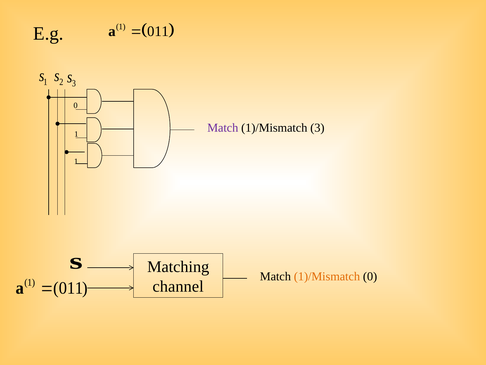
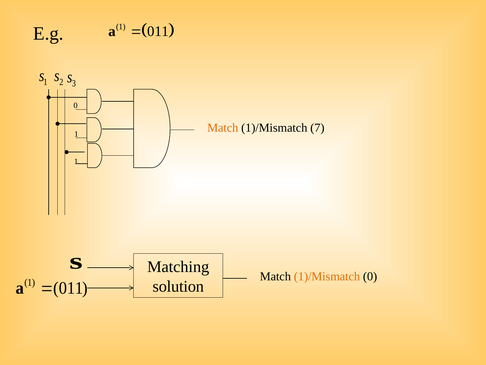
Match at (223, 128) colour: purple -> orange
1)/Mismatch 3: 3 -> 7
channel: channel -> solution
